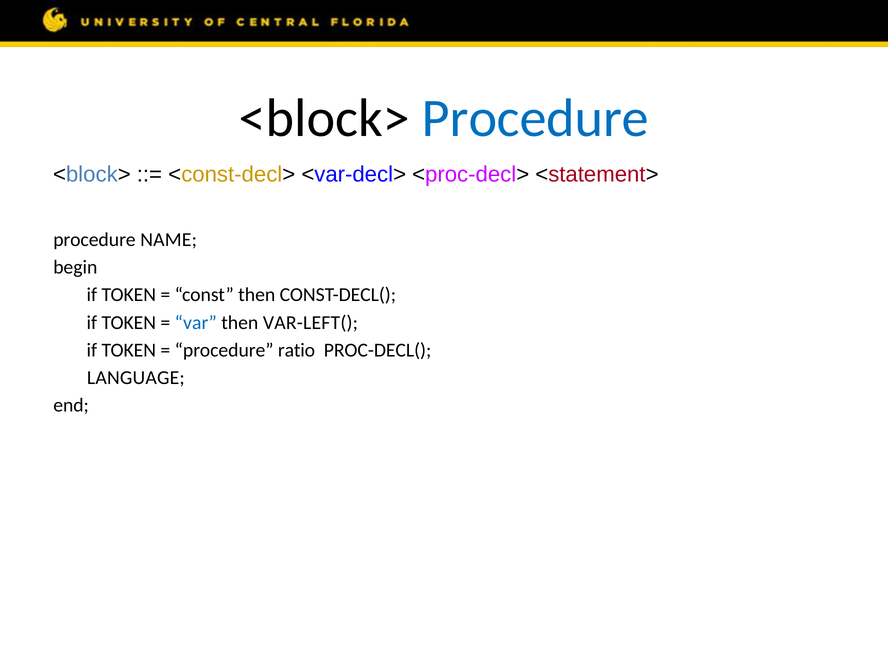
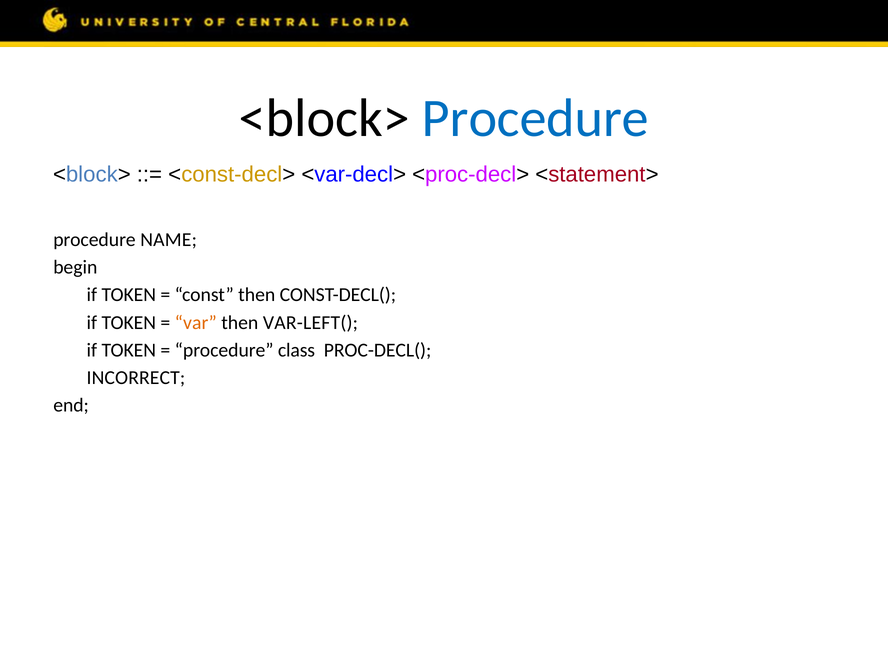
var colour: blue -> orange
ratio: ratio -> class
LANGUAGE: LANGUAGE -> INCORRECT
